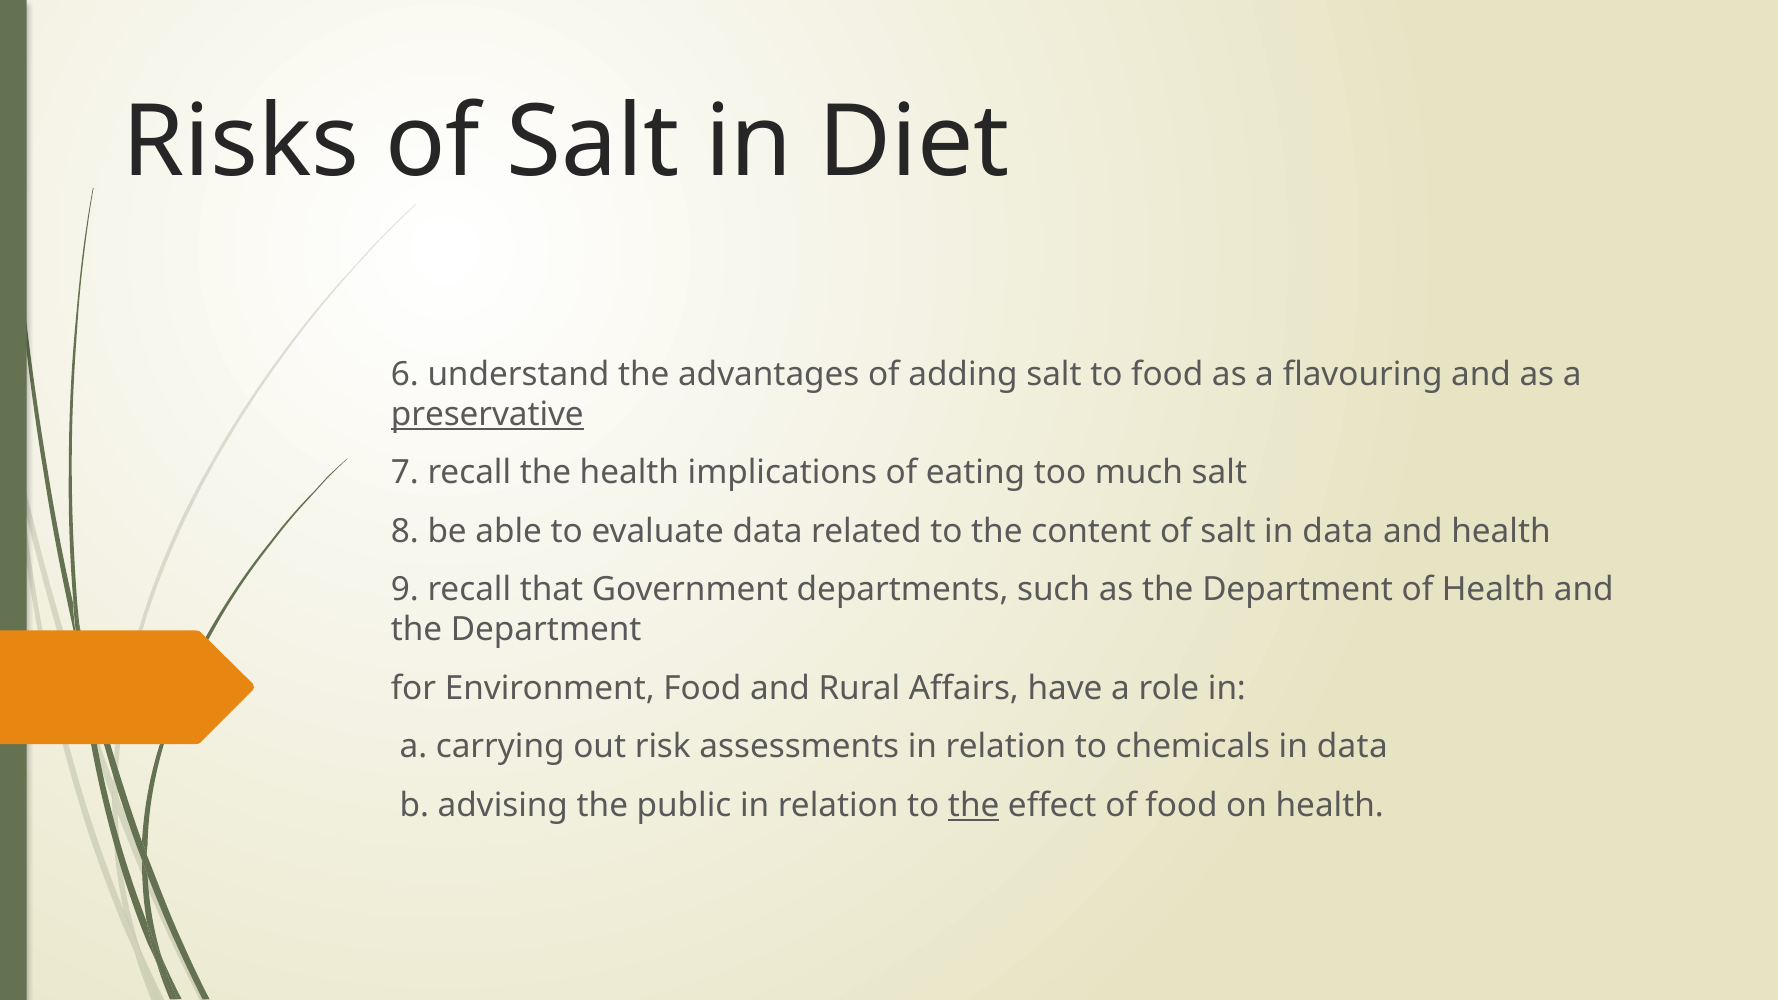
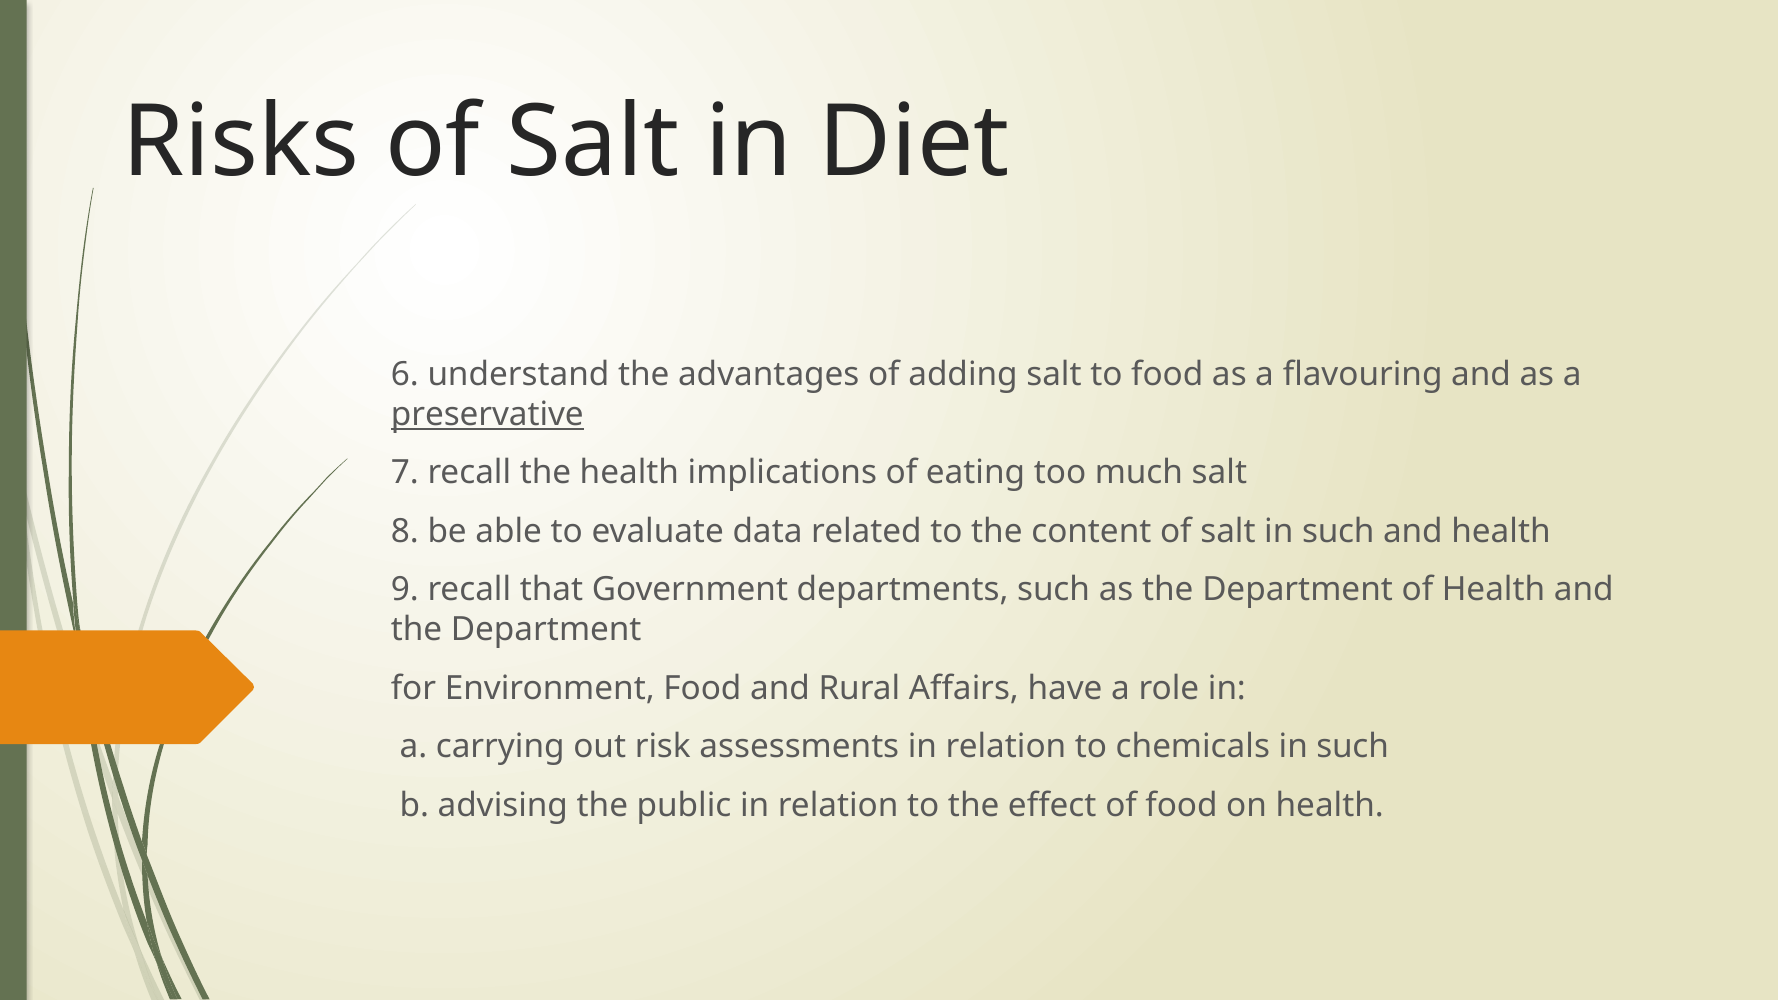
salt in data: data -> such
chemicals in data: data -> such
the at (974, 806) underline: present -> none
